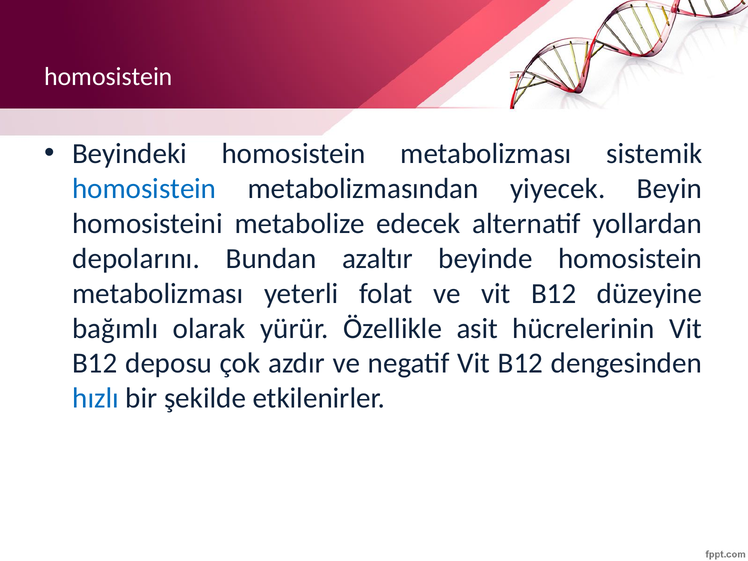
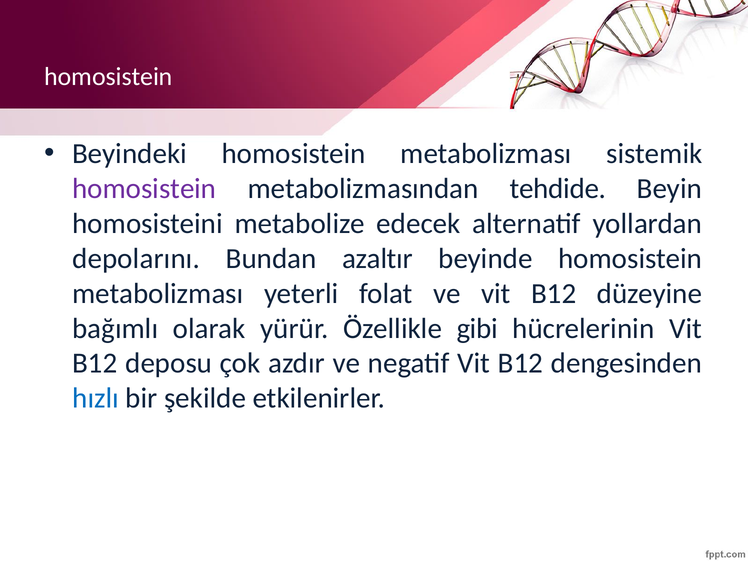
homosistein at (144, 189) colour: blue -> purple
yiyecek: yiyecek -> tehdide
asit: asit -> gibi
